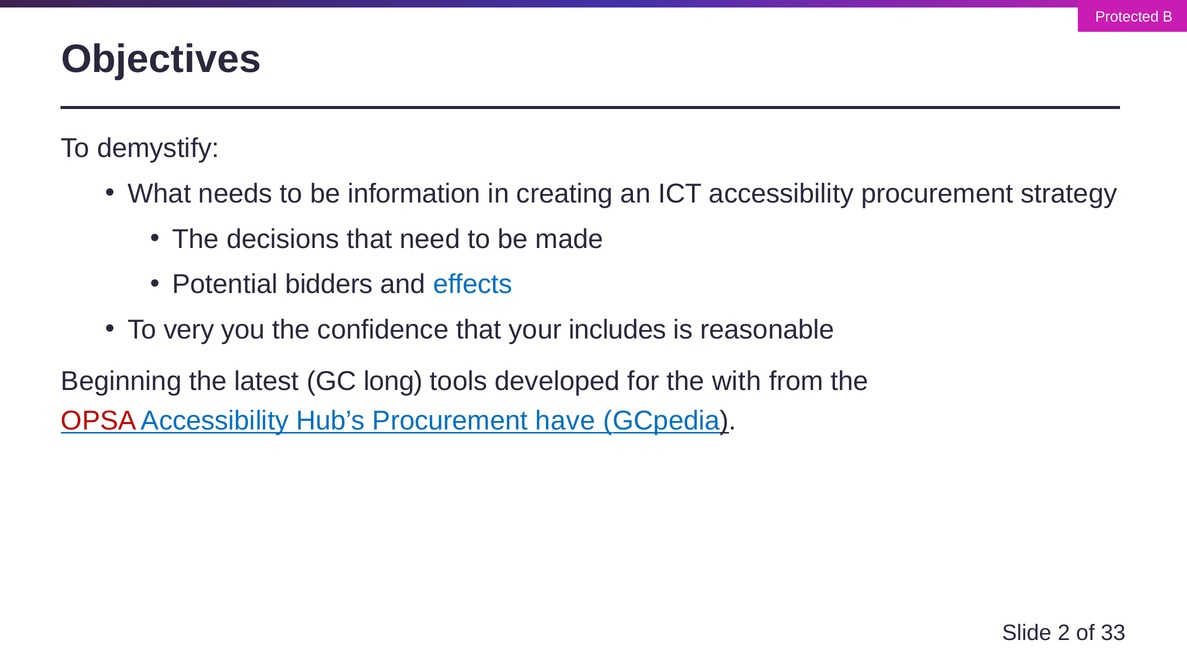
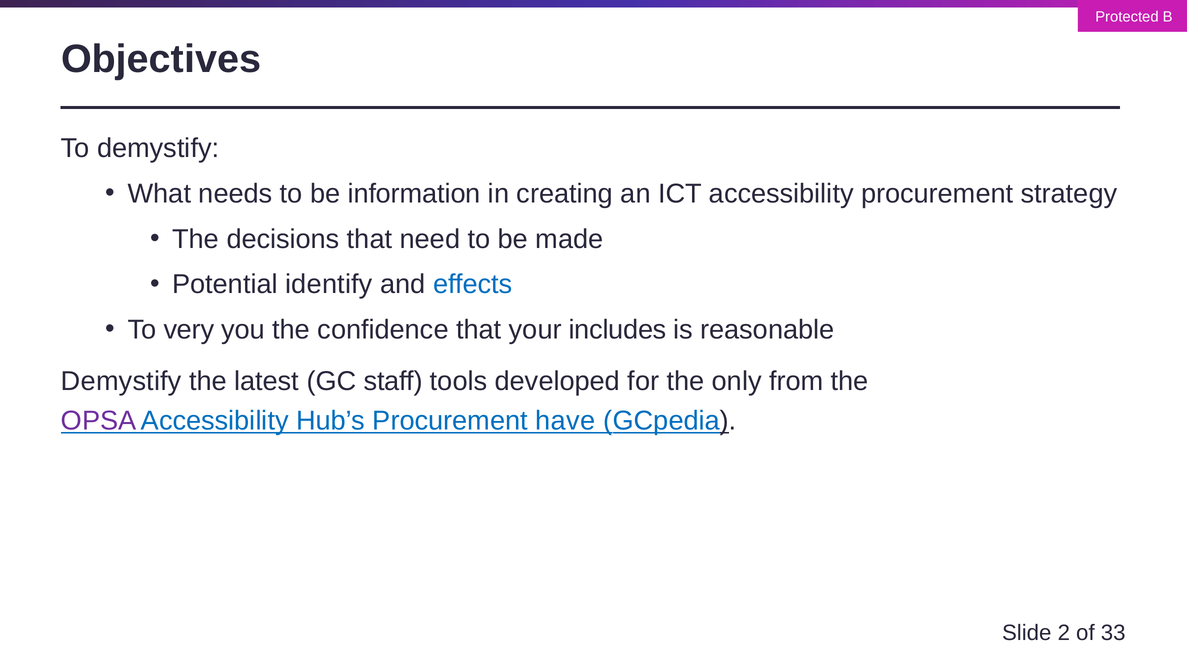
bidders: bidders -> identify
Beginning at (121, 381): Beginning -> Demystify
long: long -> staff
with: with -> only
OPSA colour: red -> purple
